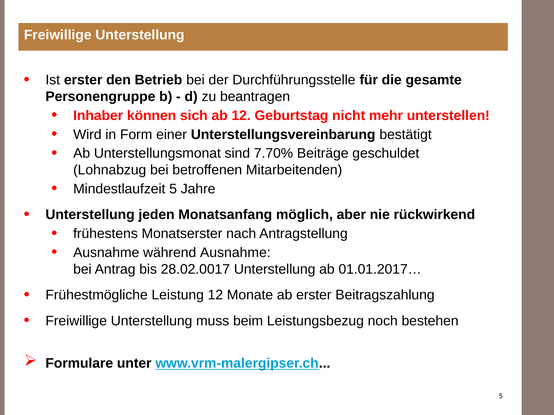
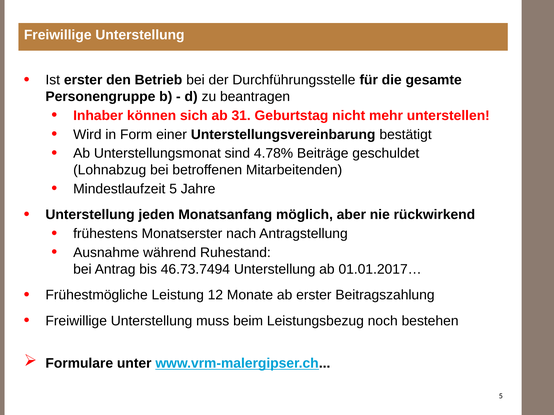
ab 12: 12 -> 31
7.70%: 7.70% -> 4.78%
während Ausnahme: Ausnahme -> Ruhestand
28.02.0017: 28.02.0017 -> 46.73.7494
